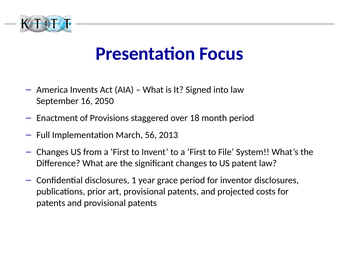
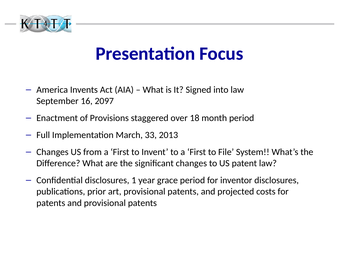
2050: 2050 -> 2097
56: 56 -> 33
